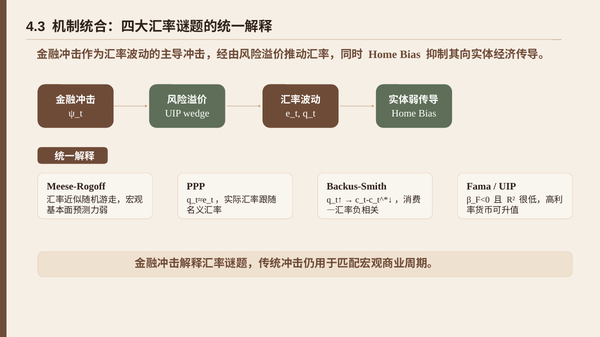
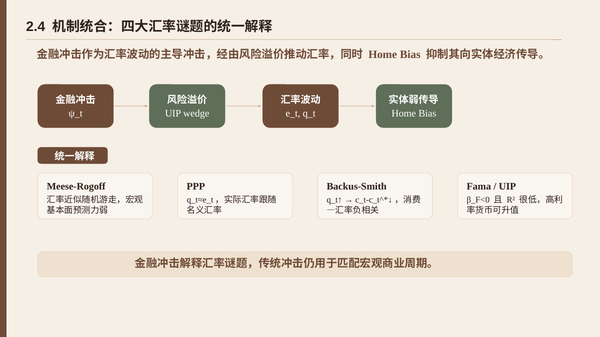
4.3: 4.3 -> 2.4
